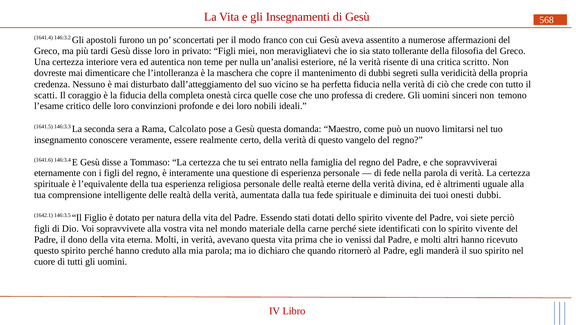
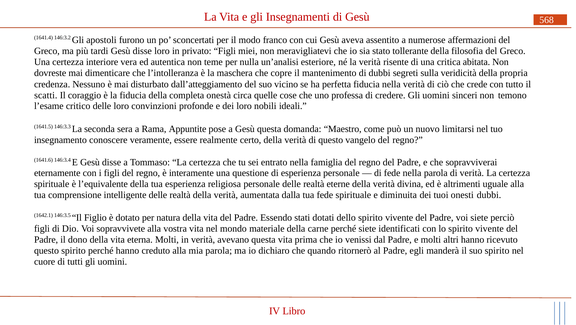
scritto: scritto -> abitata
Calcolato: Calcolato -> Appuntite
